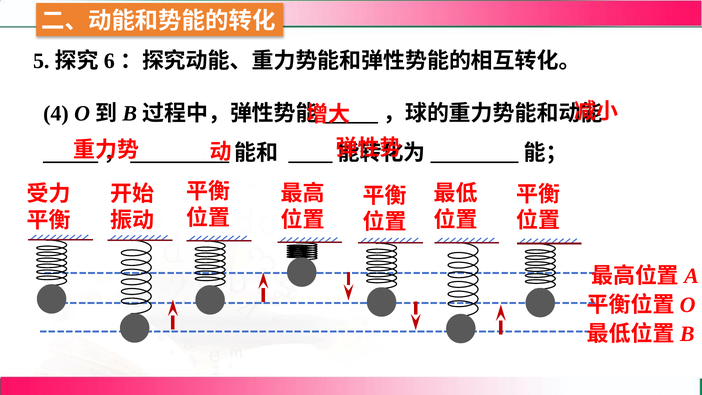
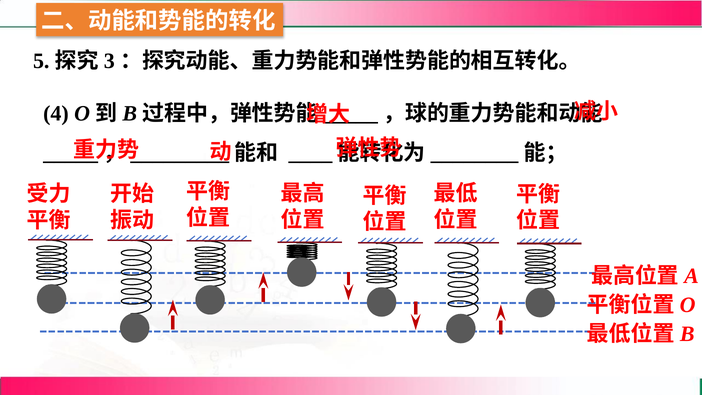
6: 6 -> 3
